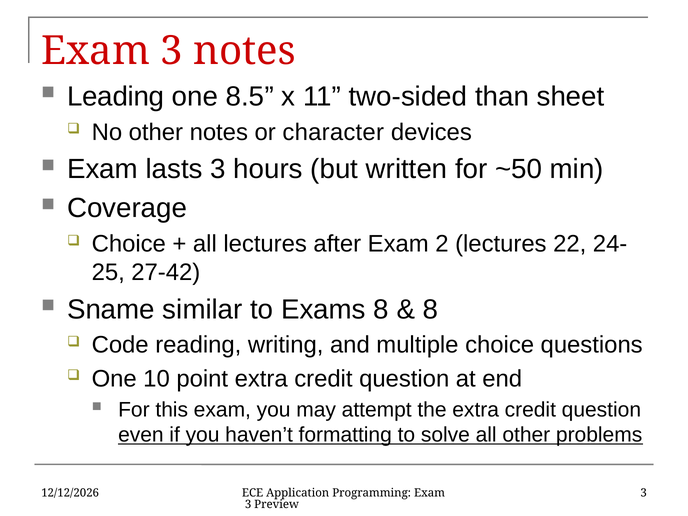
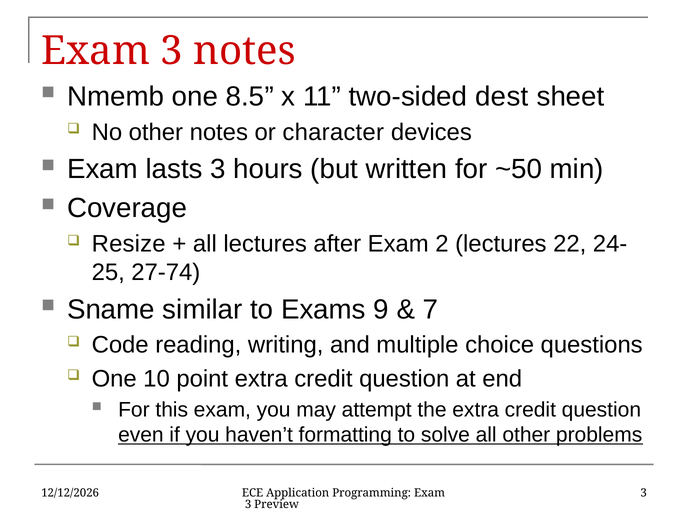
Leading: Leading -> Nmemb
than: than -> dest
Choice at (129, 244): Choice -> Resize
27-42: 27-42 -> 27-74
Exams 8: 8 -> 9
8 at (430, 309): 8 -> 7
